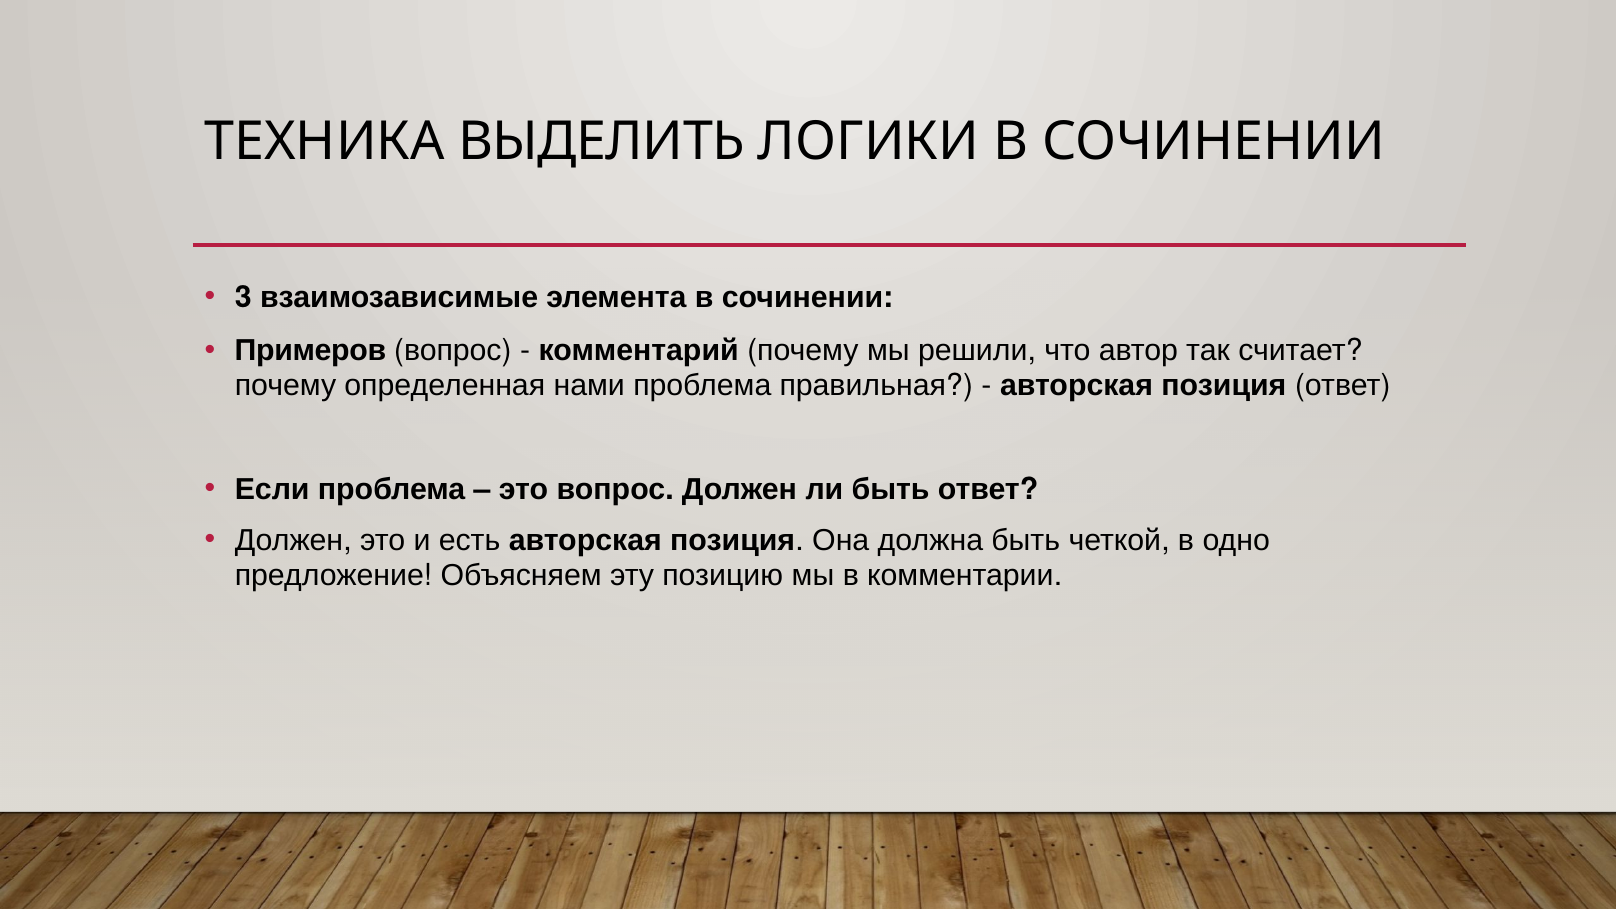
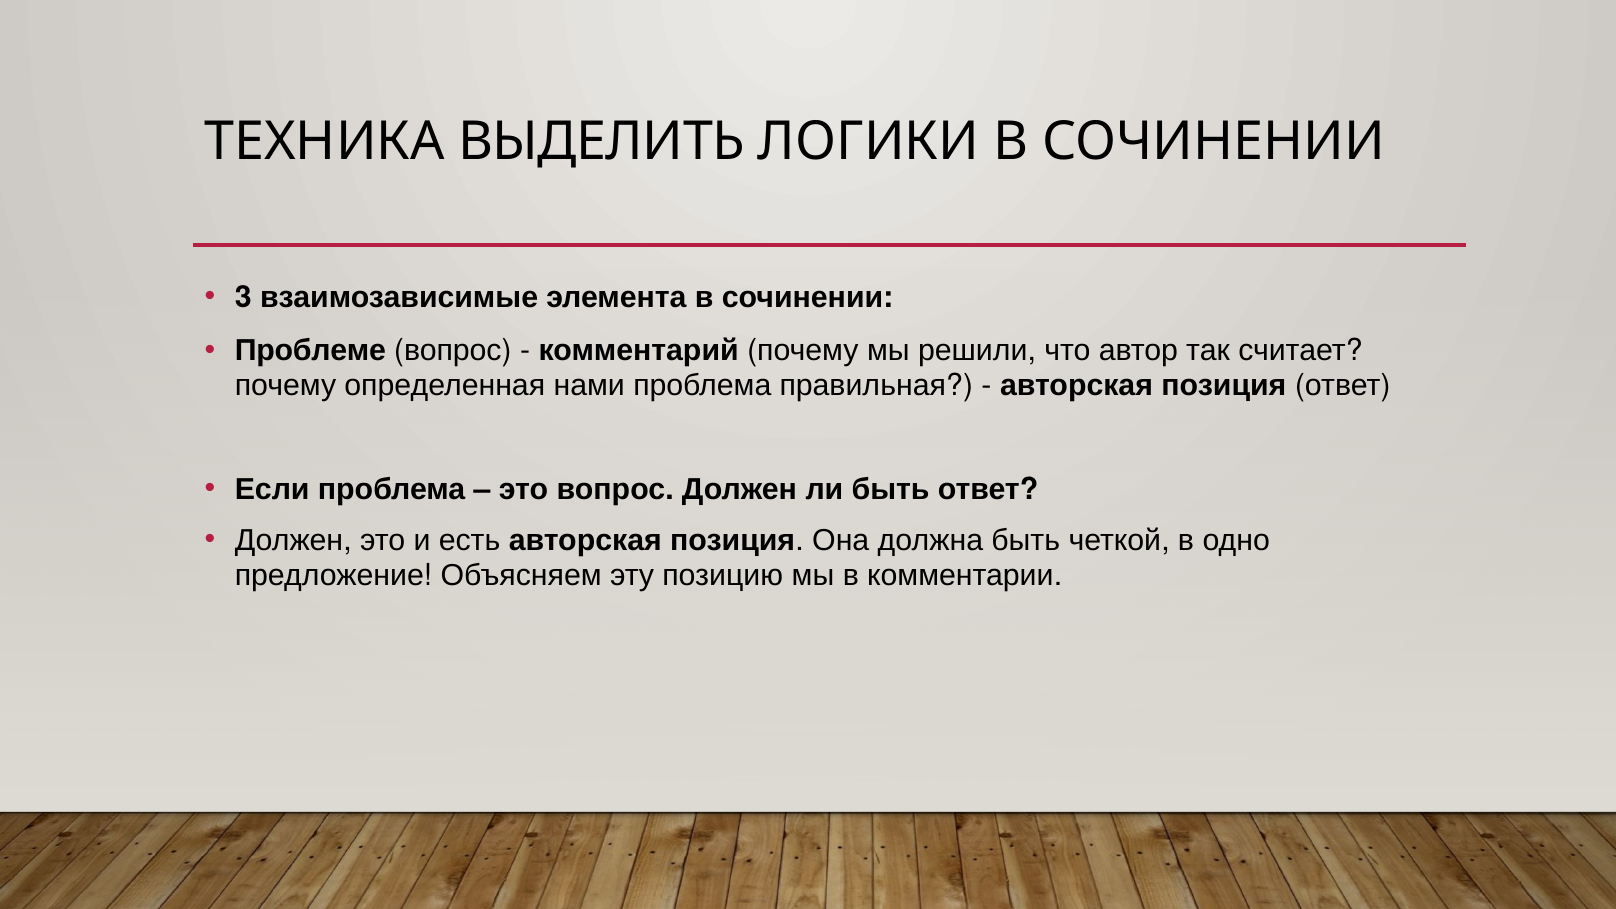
Примеров: Примеров -> Проблеме
